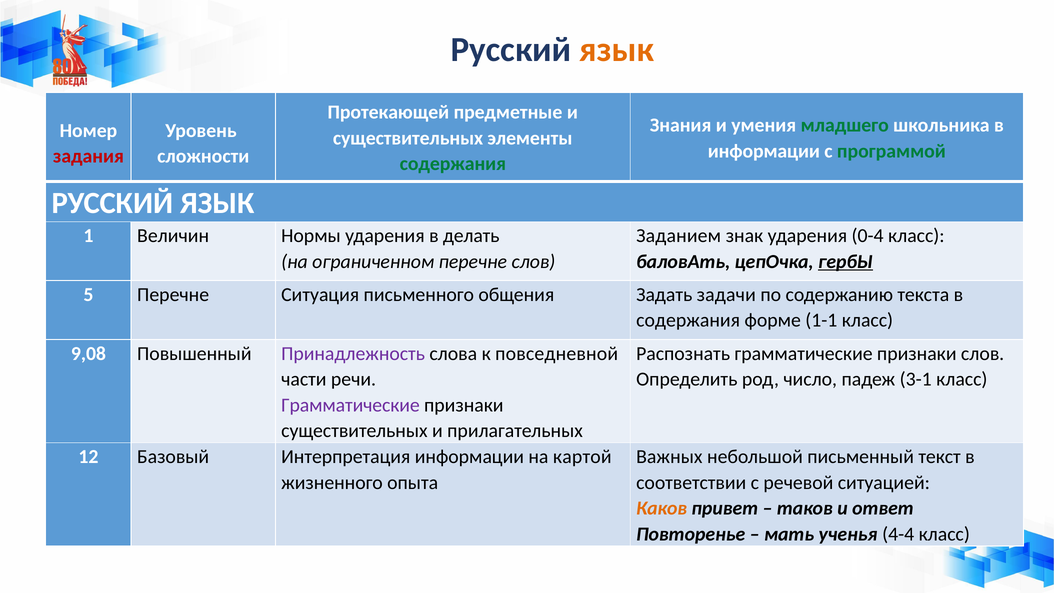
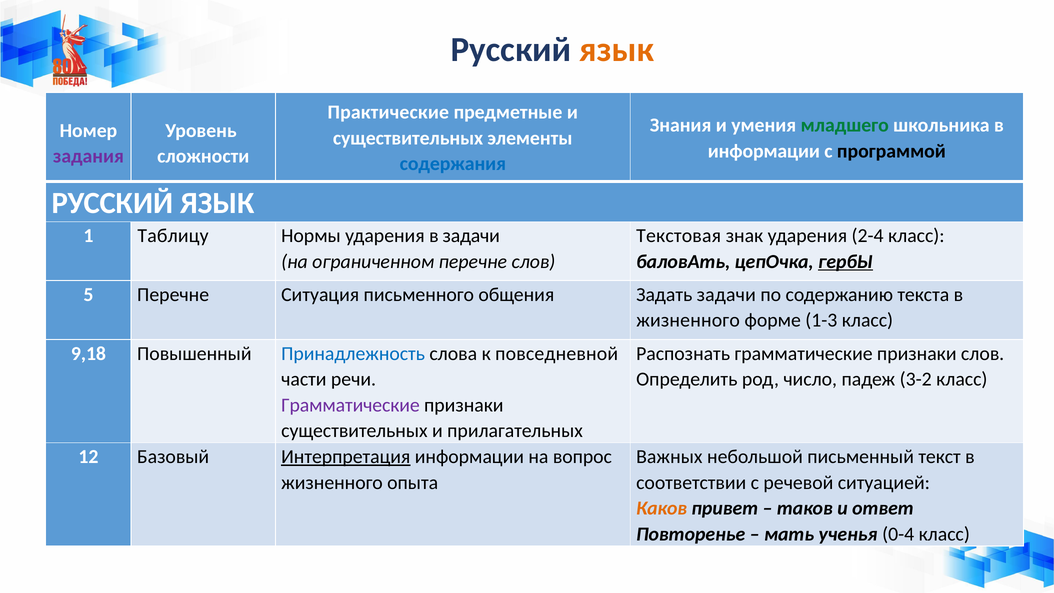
Протекающей: Протекающей -> Практические
программой colour: green -> black
задания colour: red -> purple
содержания at (453, 164) colour: green -> blue
Величин: Величин -> Таблицу
в делать: делать -> задачи
Заданием: Заданием -> Текстовая
0-4: 0-4 -> 2-4
содержания at (688, 320): содержания -> жизненного
1-1: 1-1 -> 1-3
9,08: 9,08 -> 9,18
Принадлежность colour: purple -> blue
3-1: 3-1 -> 3-2
Интерпретация underline: none -> present
картой: картой -> вопрос
4-4: 4-4 -> 0-4
